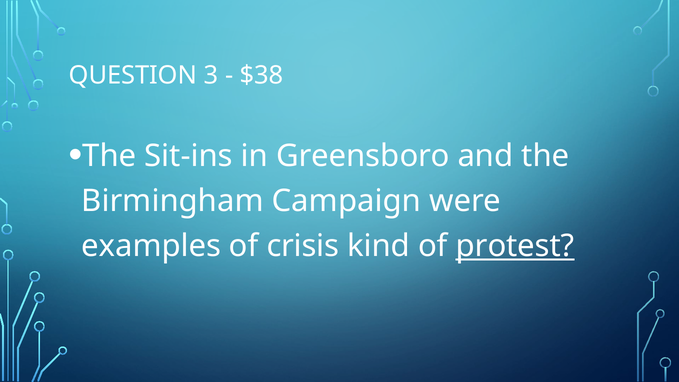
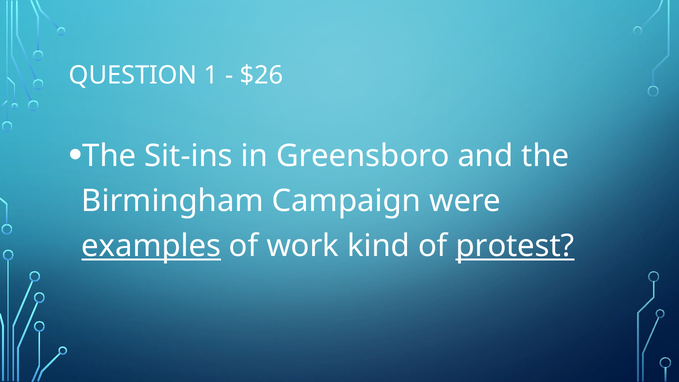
3: 3 -> 1
$38: $38 -> $26
examples underline: none -> present
crisis: crisis -> work
